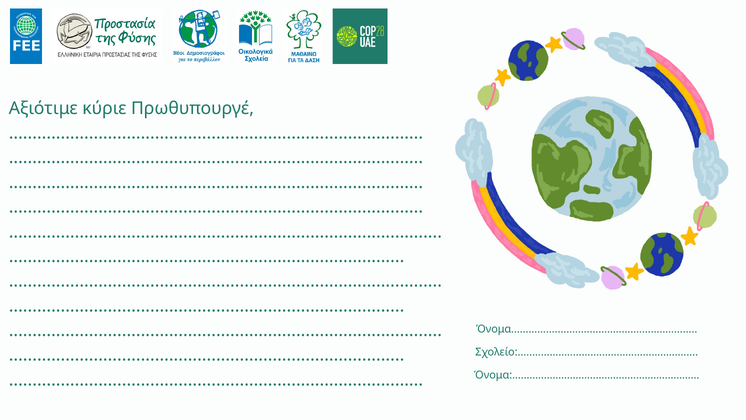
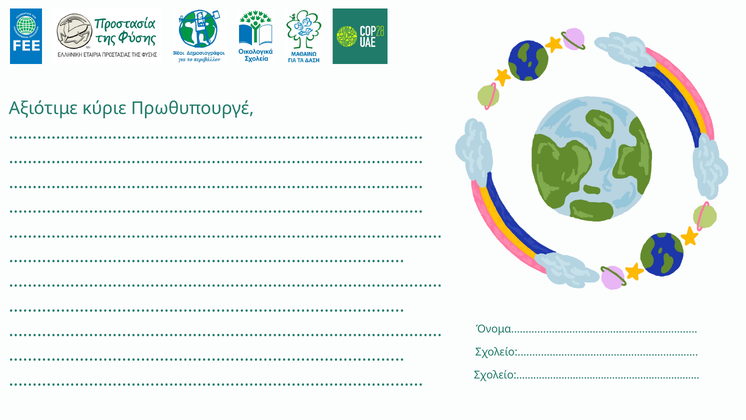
Όνομα at (587, 375): Όνομα -> Σχολείο
